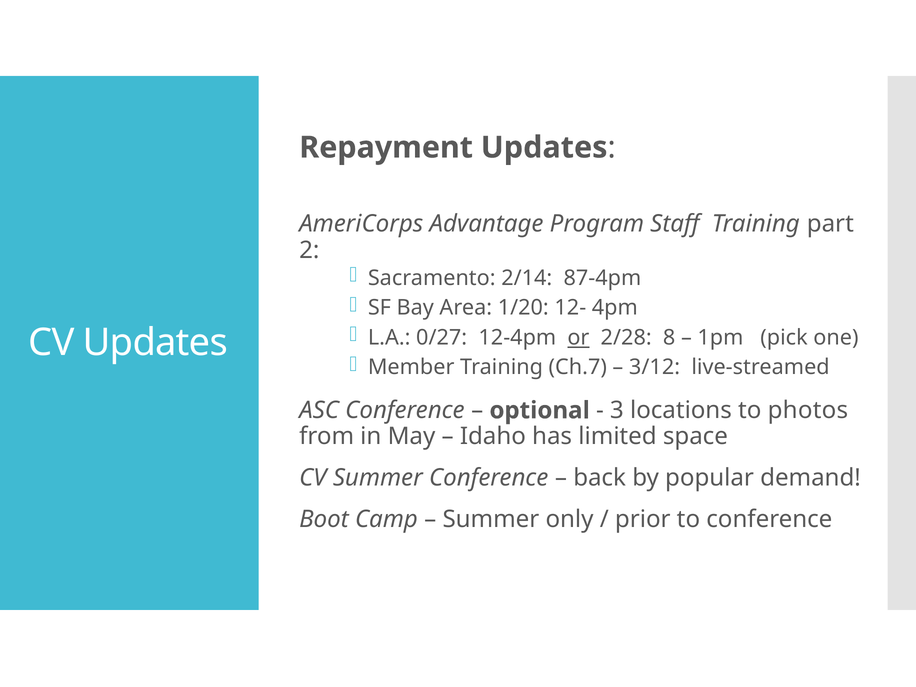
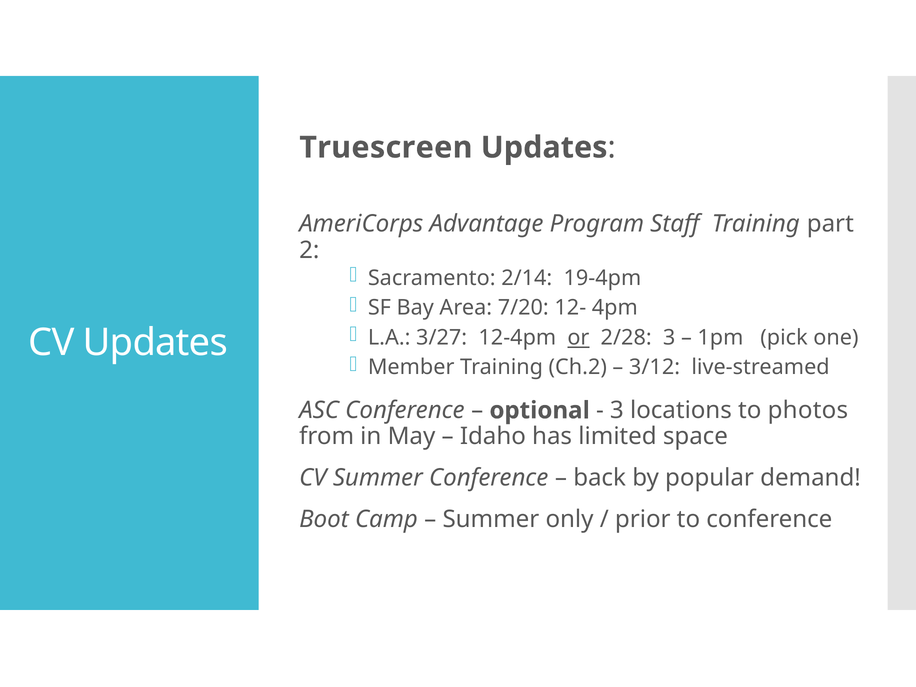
Repayment: Repayment -> Truescreen
87-4pm: 87-4pm -> 19-4pm
1/20: 1/20 -> 7/20
0/27: 0/27 -> 3/27
2/28 8: 8 -> 3
Ch.7: Ch.7 -> Ch.2
